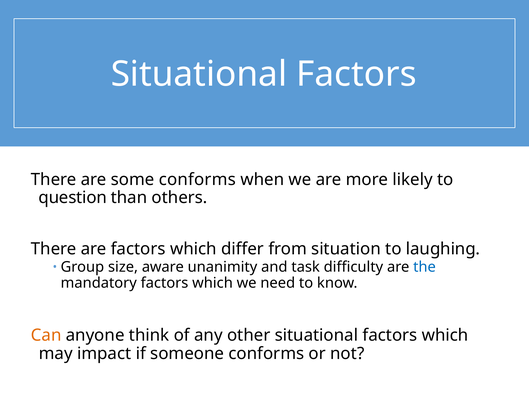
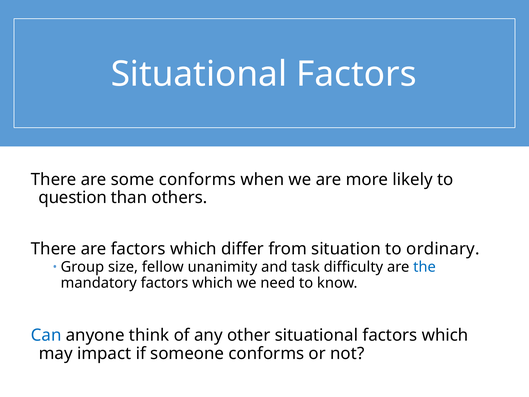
laughing: laughing -> ordinary
aware: aware -> fellow
Can colour: orange -> blue
